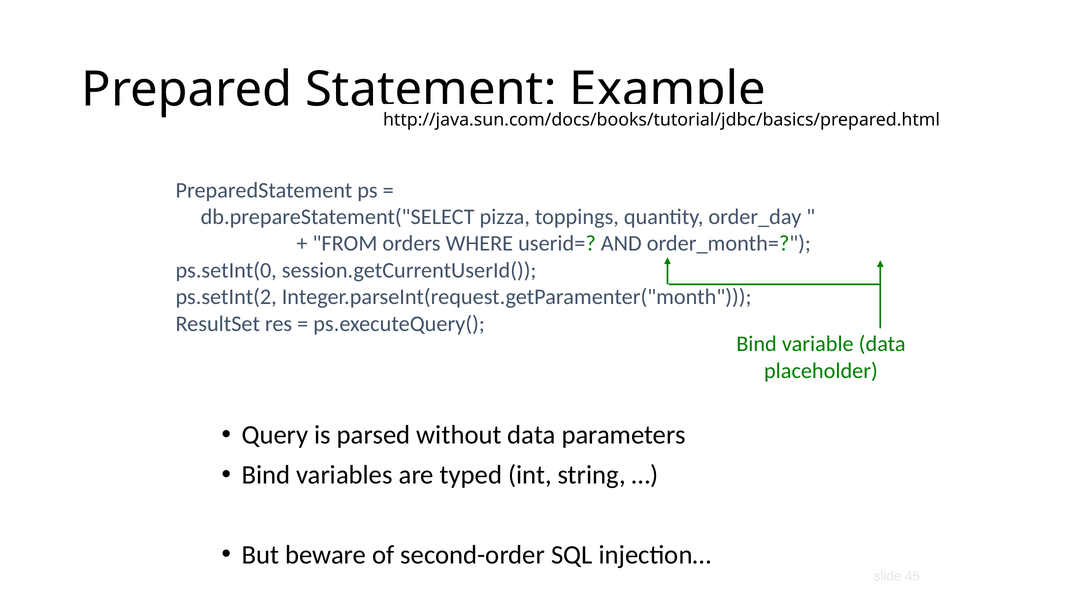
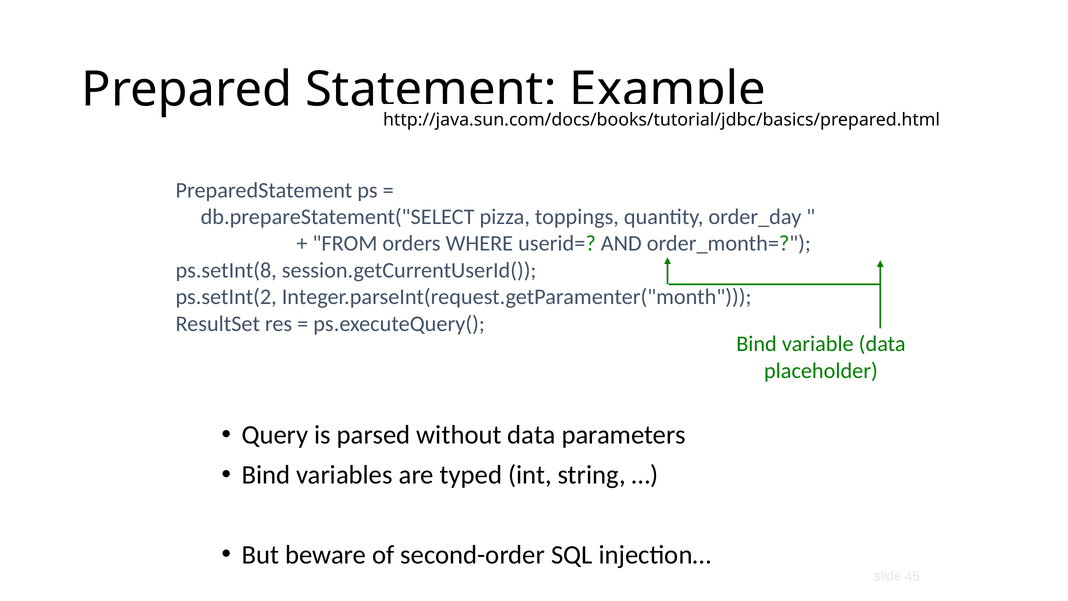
ps.setInt(0: ps.setInt(0 -> ps.setInt(8
